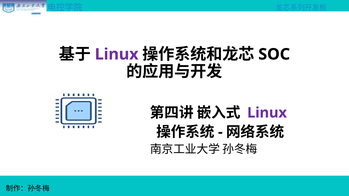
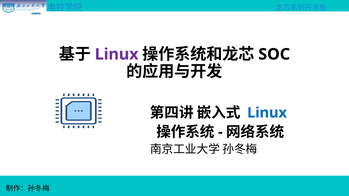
Linux at (267, 113) colour: purple -> blue
